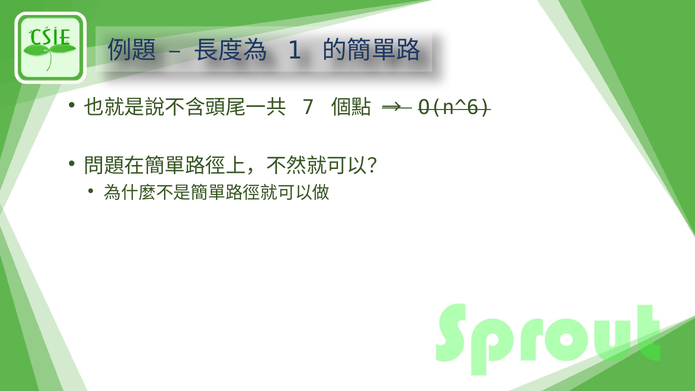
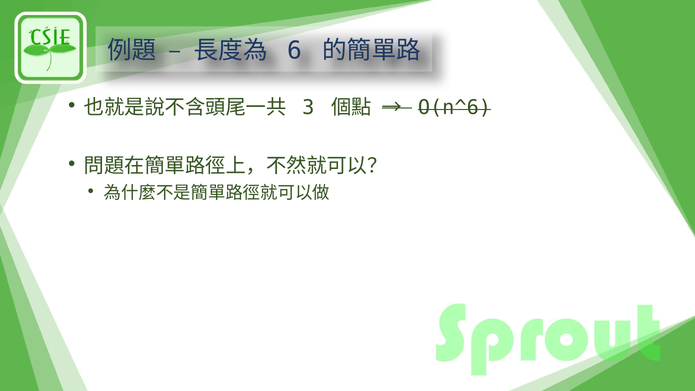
1: 1 -> 6
7: 7 -> 3
